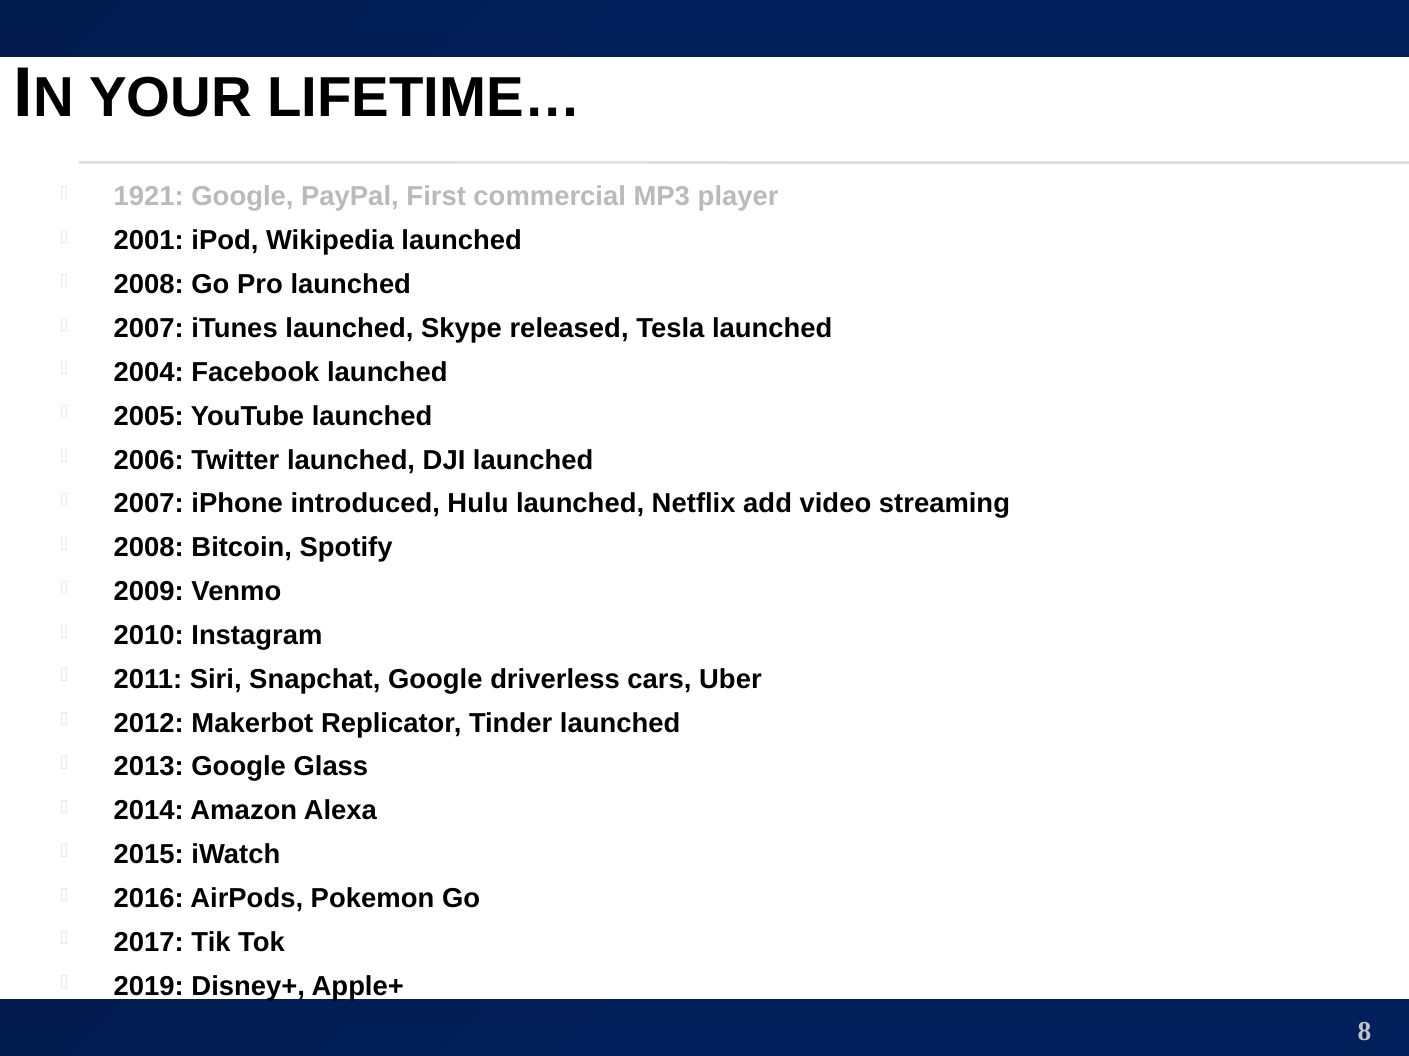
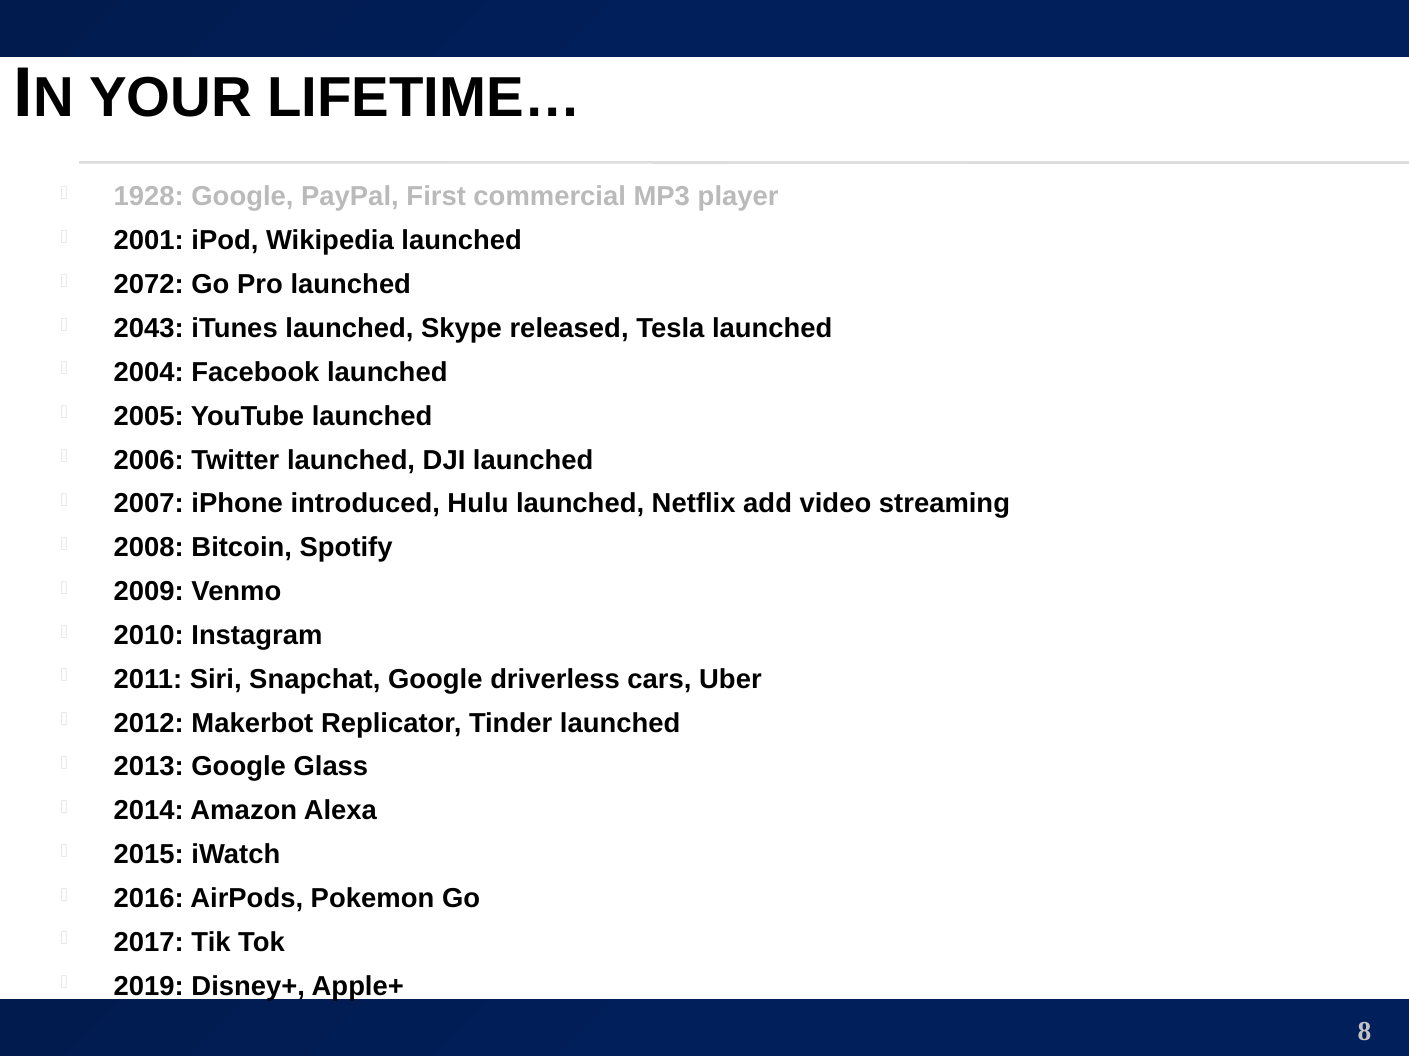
1921: 1921 -> 1928
2008 at (149, 285): 2008 -> 2072
2007 at (149, 329): 2007 -> 2043
